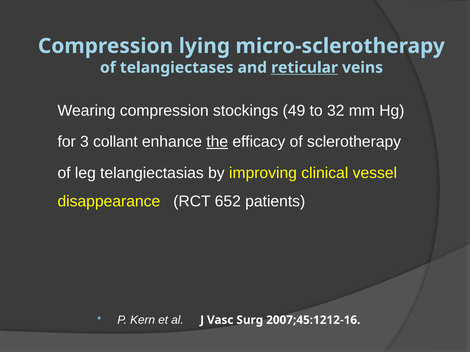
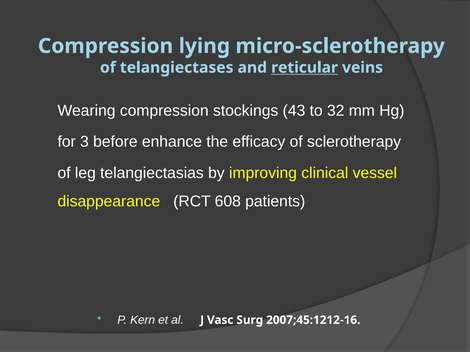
49: 49 -> 43
collant: collant -> before
the underline: present -> none
652: 652 -> 608
